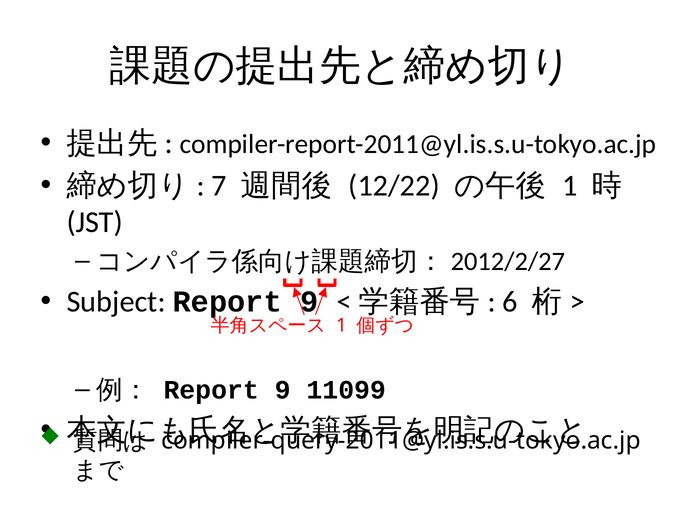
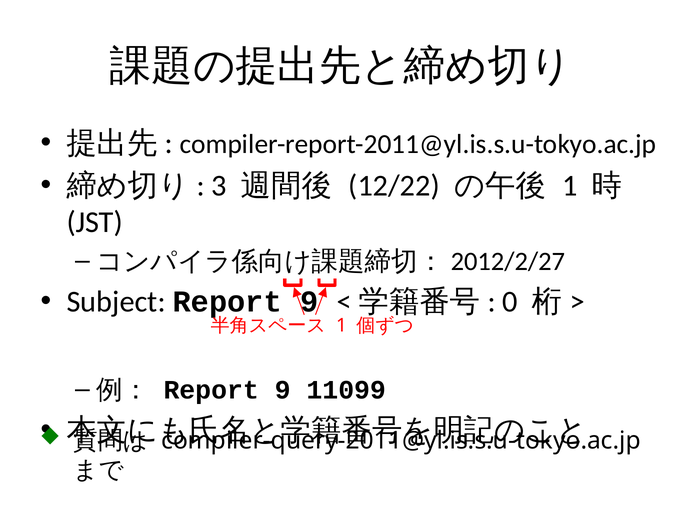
7: 7 -> 3
6: 6 -> 0
